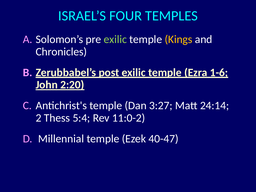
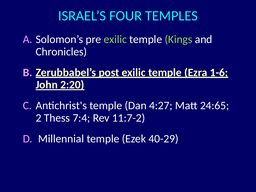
Kings colour: yellow -> light green
3:27: 3:27 -> 4:27
24:14: 24:14 -> 24:65
5:4: 5:4 -> 7:4
11:0-2: 11:0-2 -> 11:7-2
40-47: 40-47 -> 40-29
